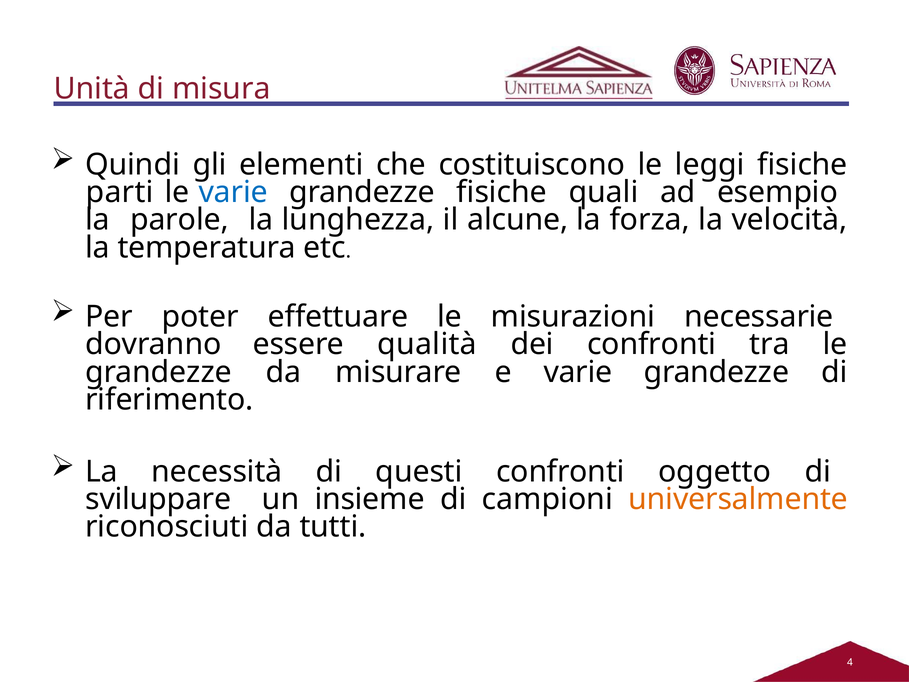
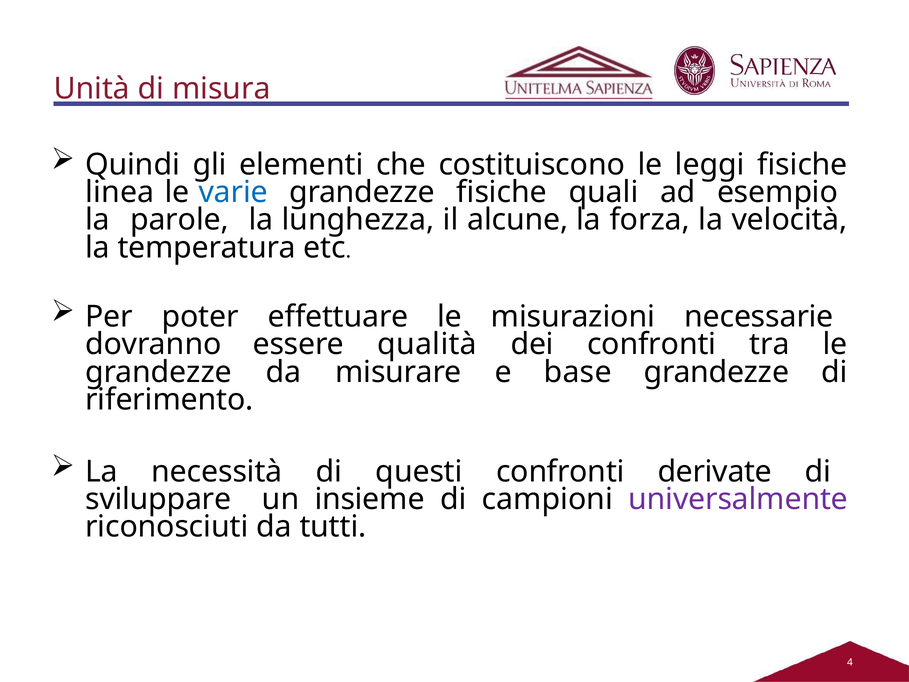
parti: parti -> linea
e varie: varie -> base
oggetto: oggetto -> derivate
universalmente colour: orange -> purple
